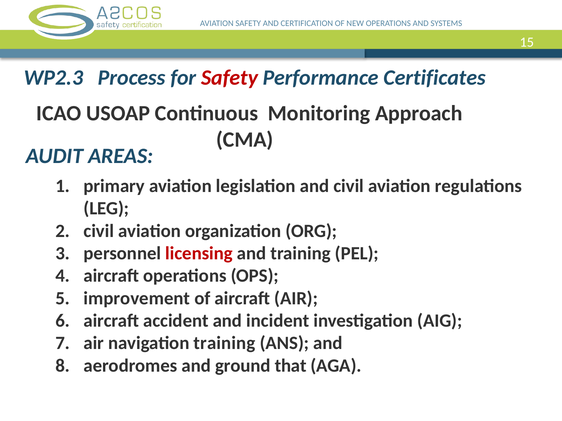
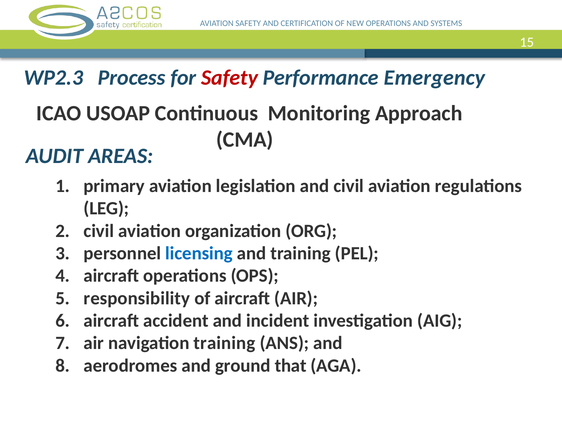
Certificates: Certificates -> Emergency
licensing colour: red -> blue
improvement: improvement -> responsibility
